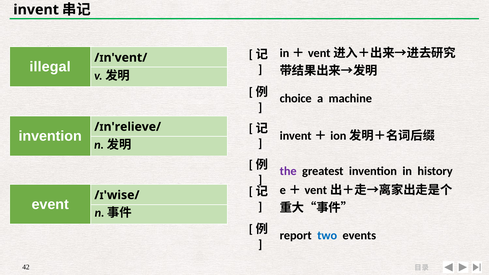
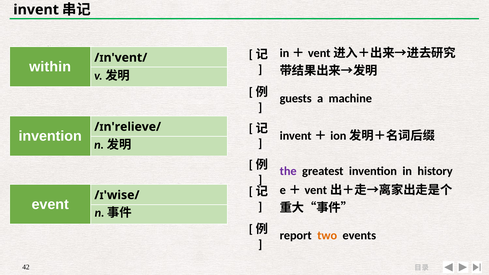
illegal: illegal -> within
choice: choice -> guests
two colour: blue -> orange
